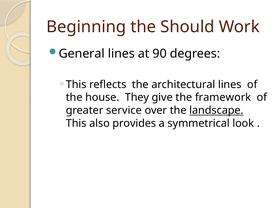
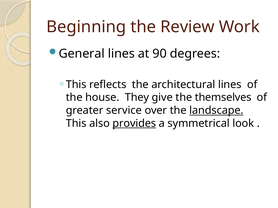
Should: Should -> Review
framework: framework -> themselves
provides underline: none -> present
